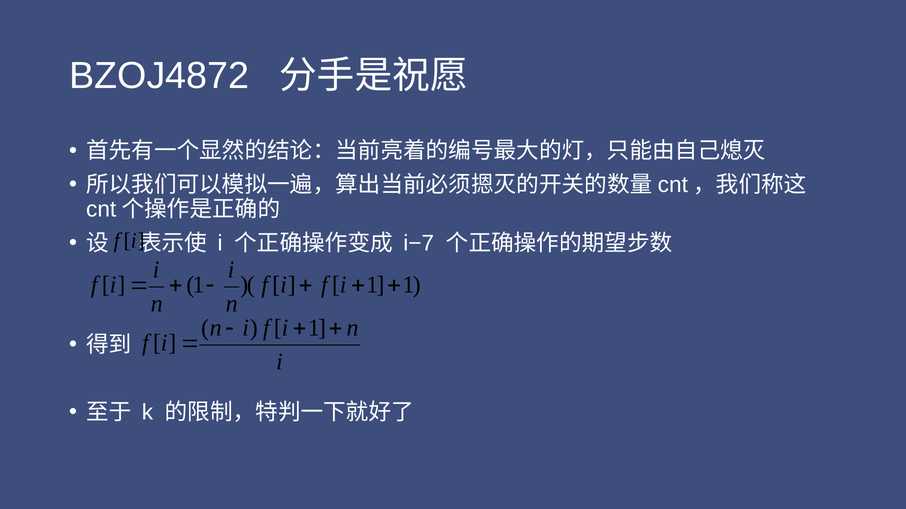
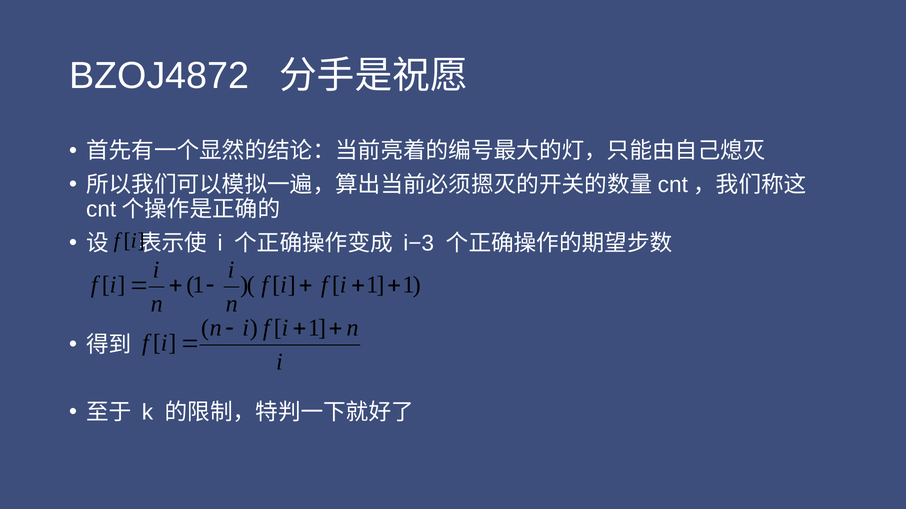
i−7: i−7 -> i−3
